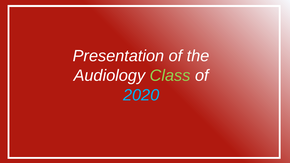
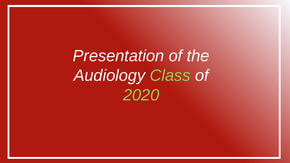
2020 colour: light blue -> light green
